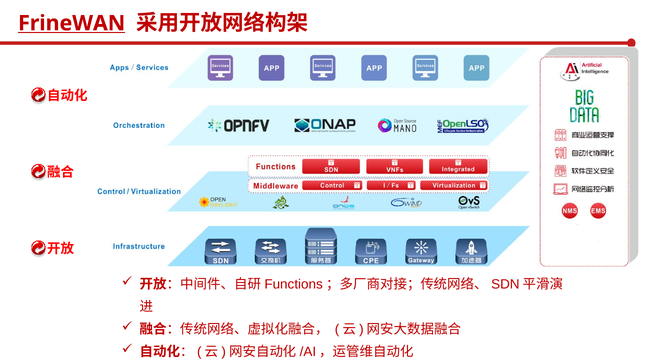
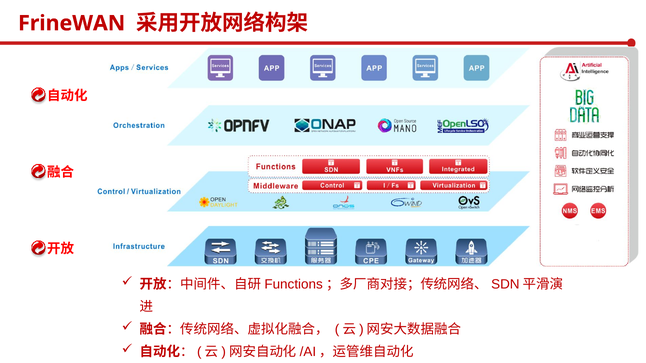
FrineWAN underline: present -> none
